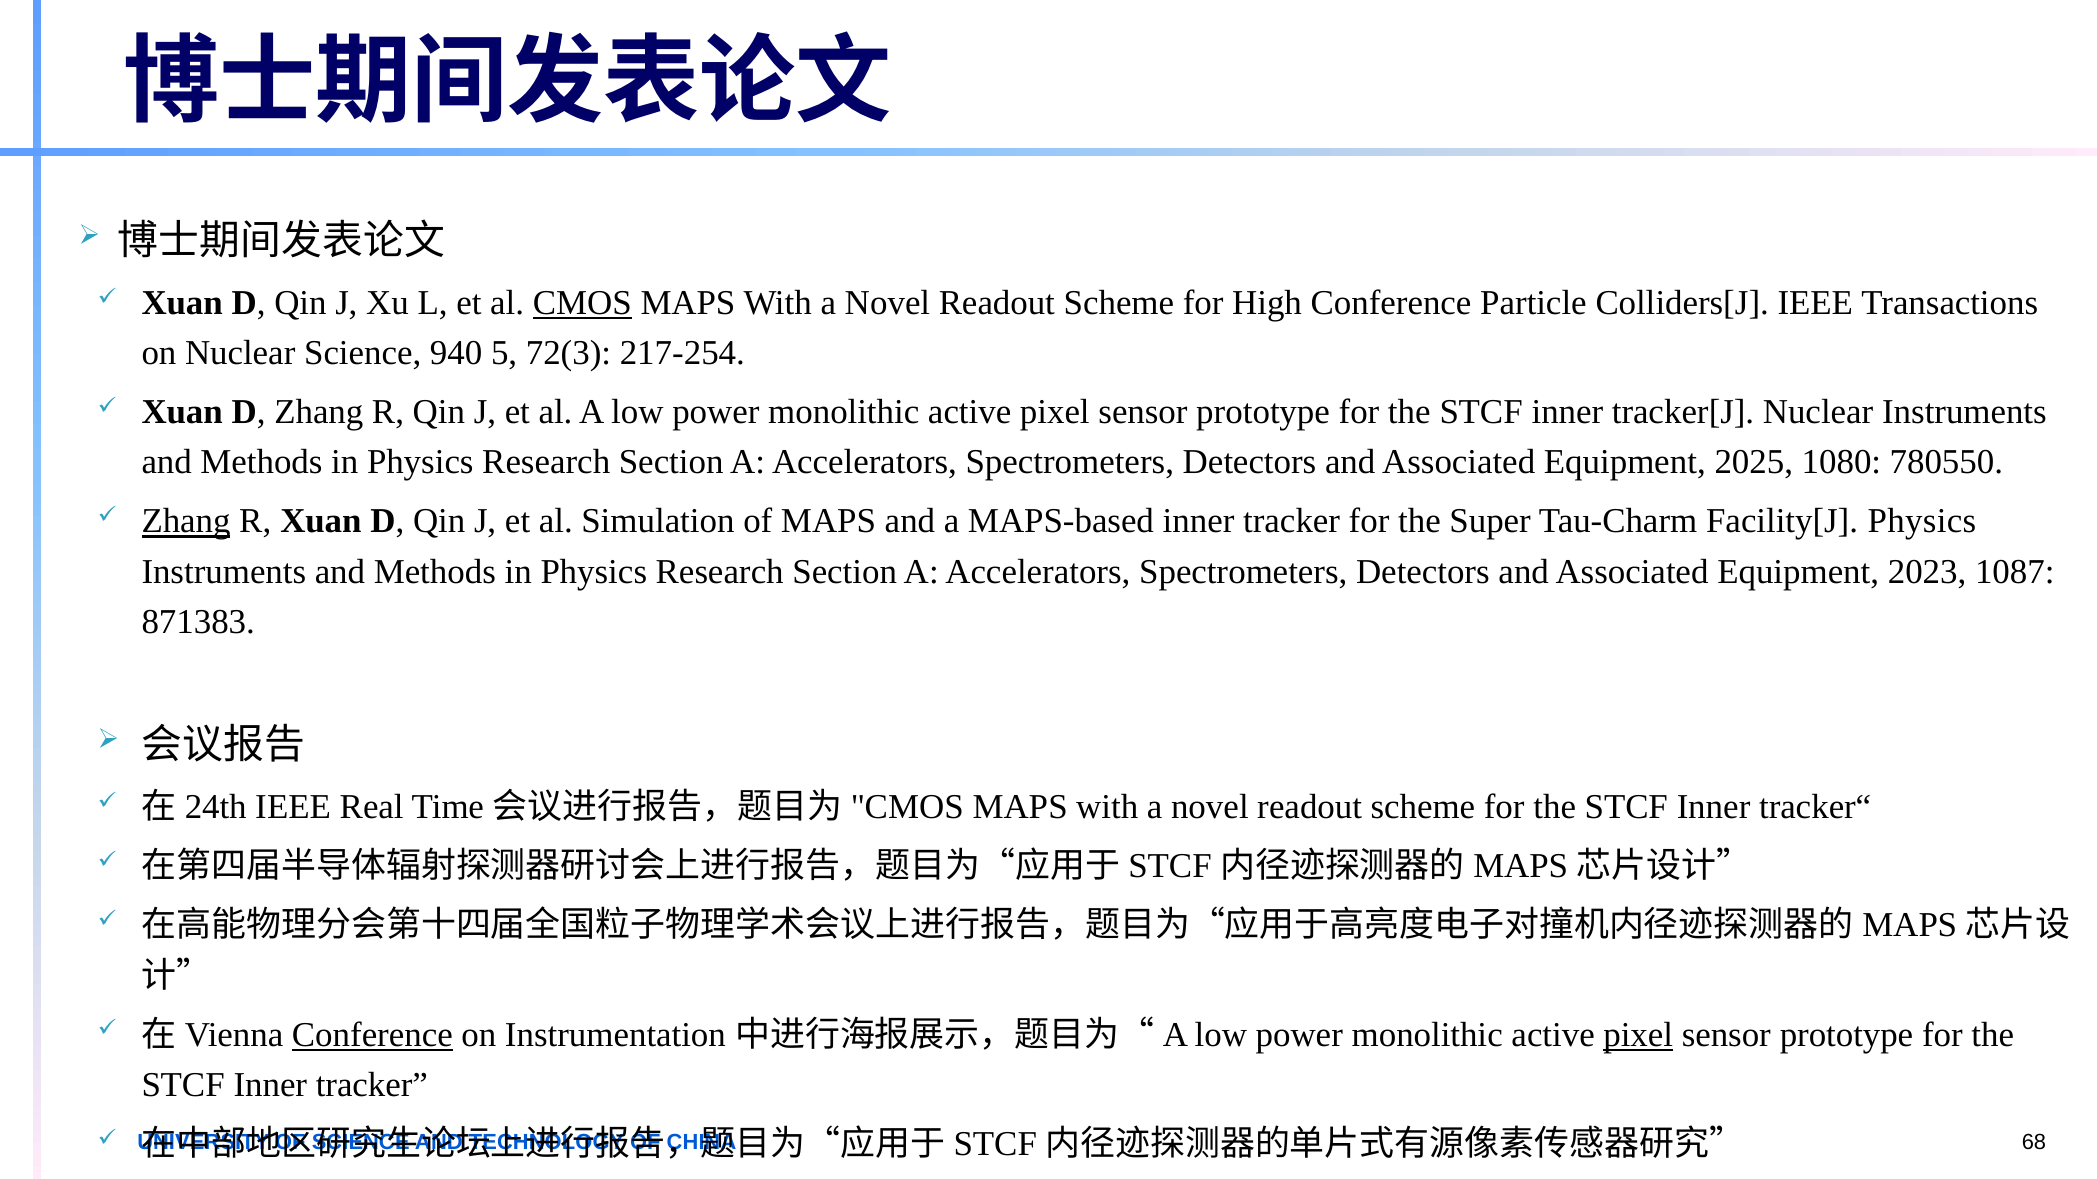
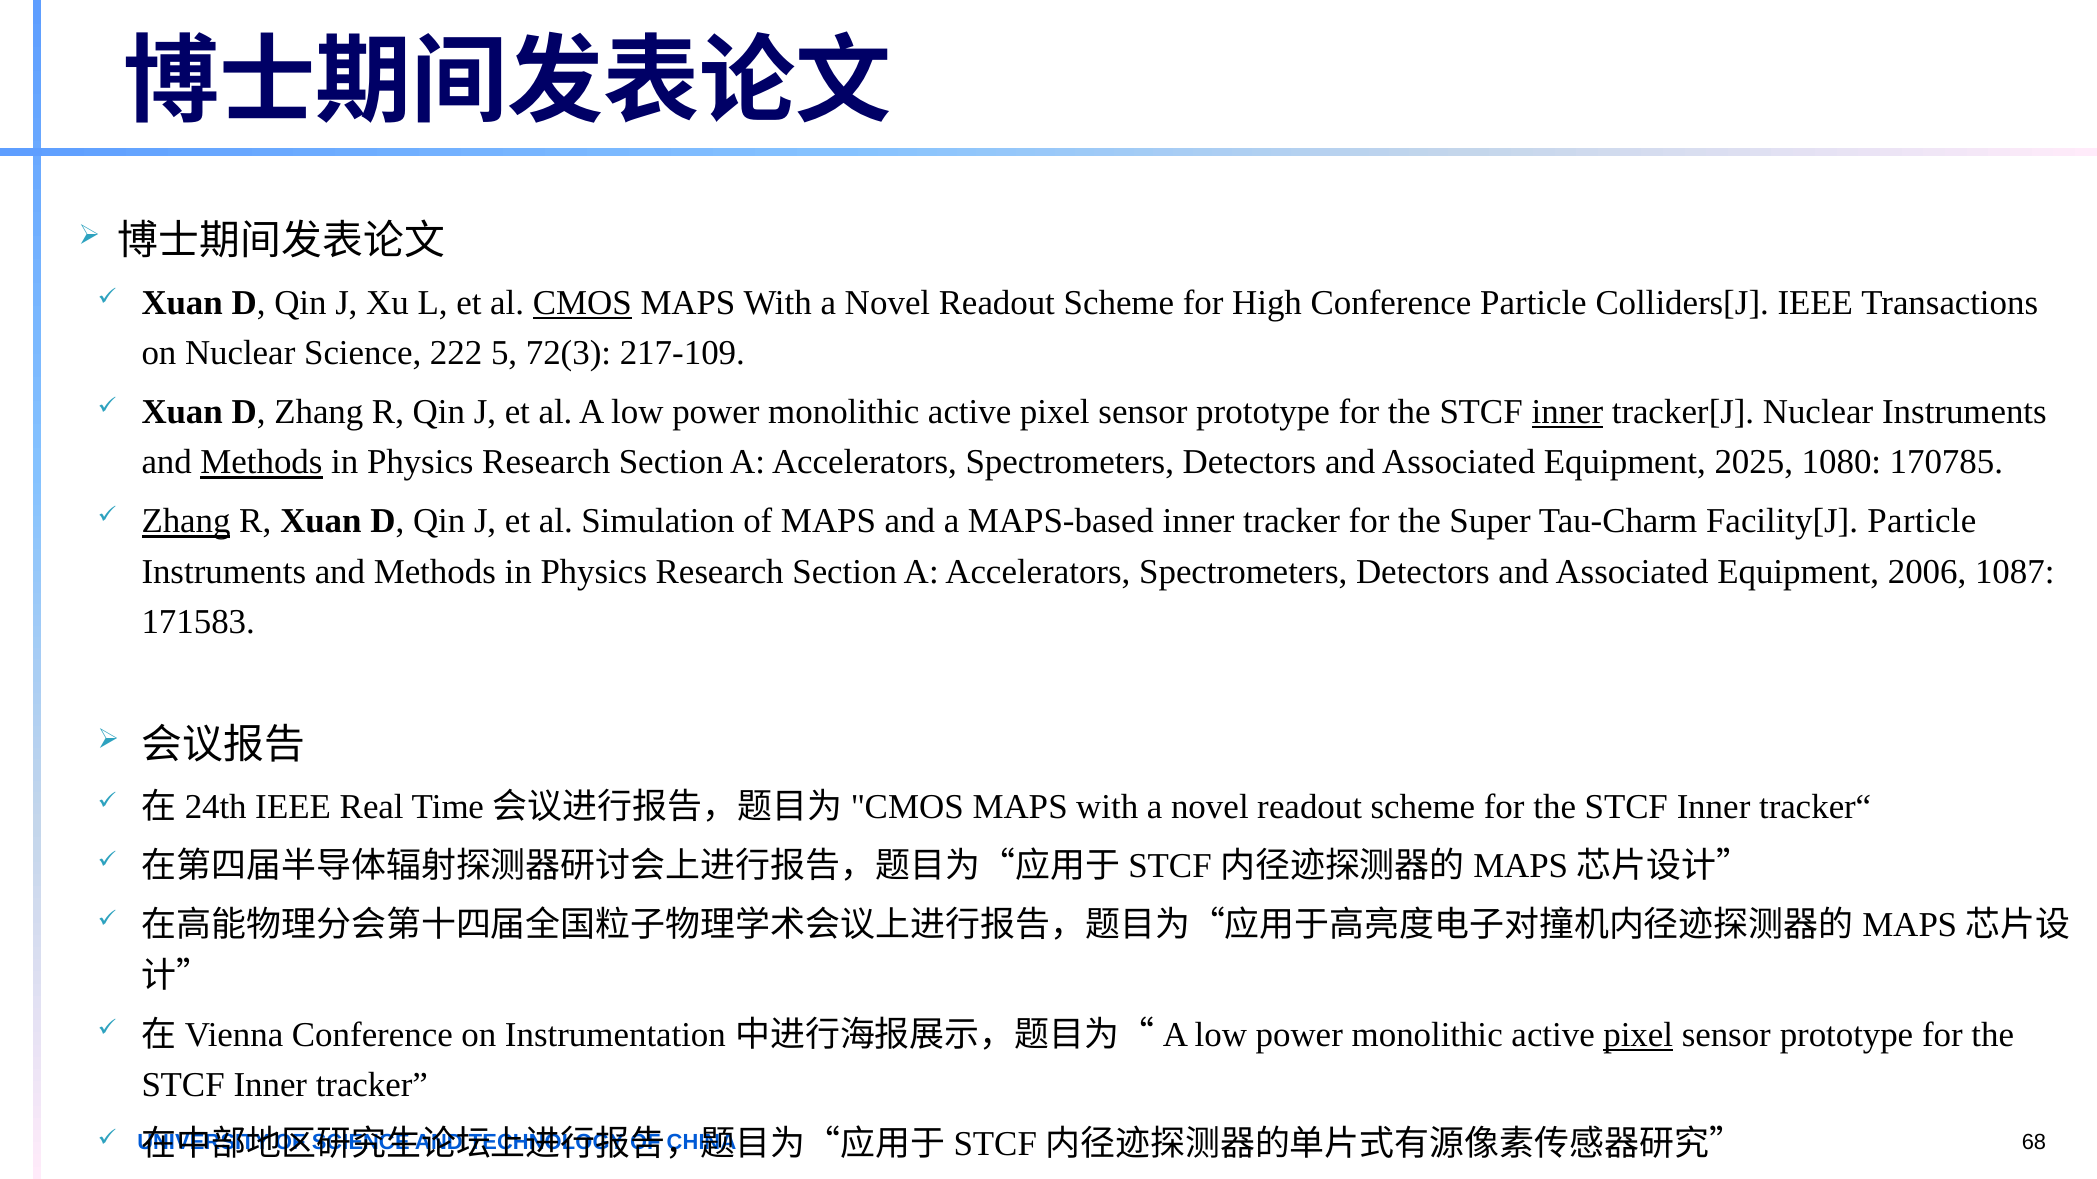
940: 940 -> 222
217-254: 217-254 -> 217-109
inner at (1567, 412) underline: none -> present
Methods at (261, 463) underline: none -> present
780550: 780550 -> 170785
Facility[J Physics: Physics -> Particle
2023: 2023 -> 2006
871383: 871383 -> 171583
Conference at (372, 1035) underline: present -> none
